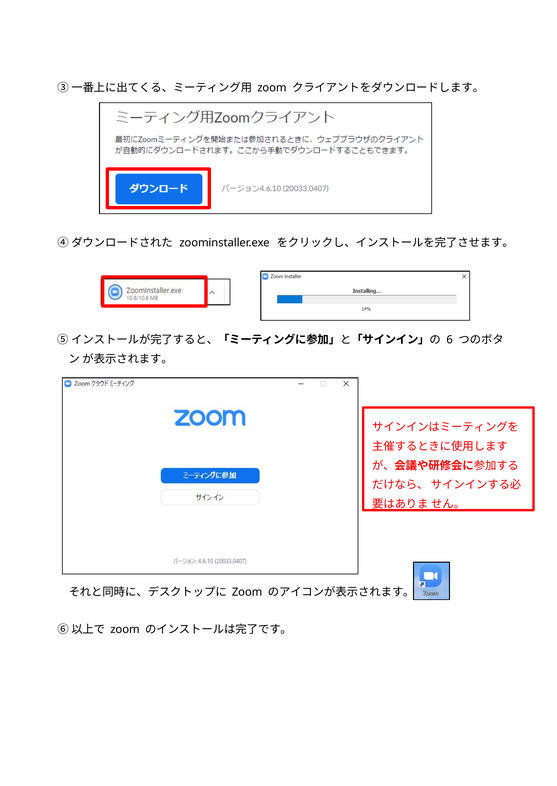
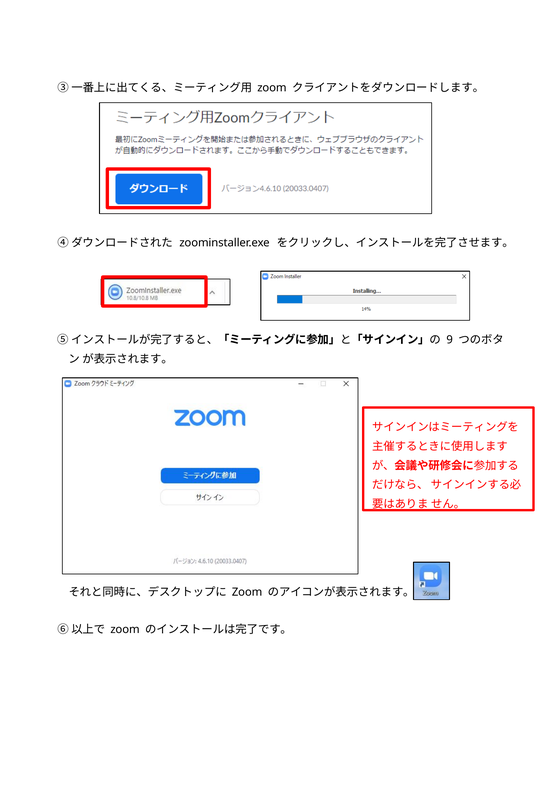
6: 6 -> 9
